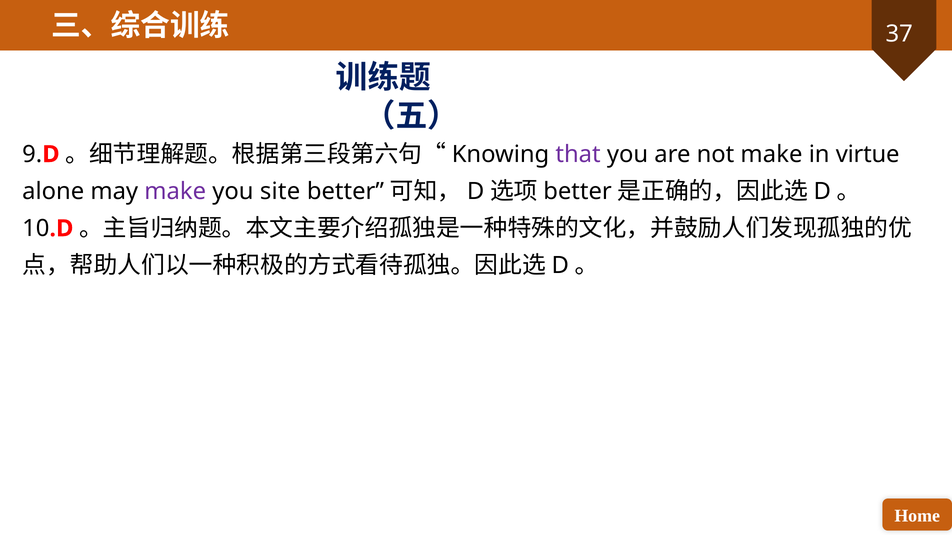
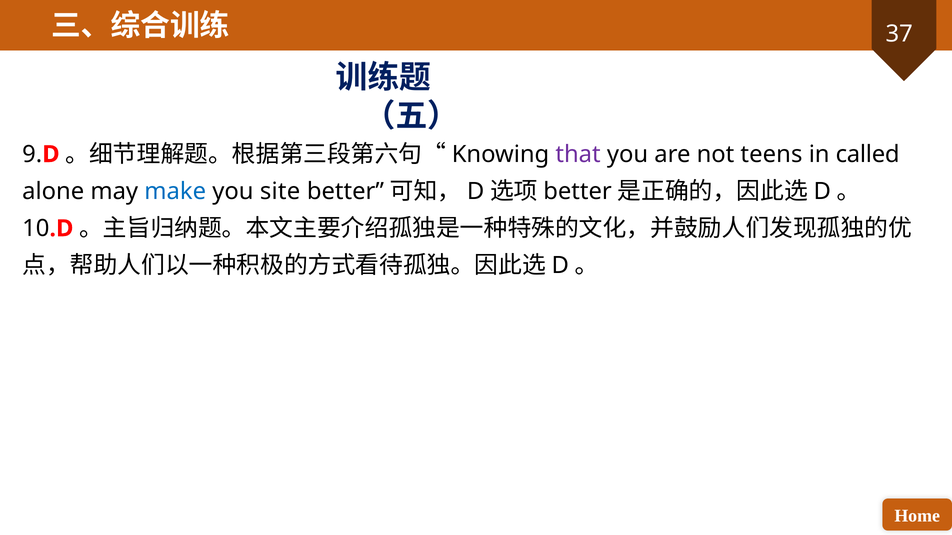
not make: make -> teens
virtue: virtue -> called
make at (175, 192) colour: purple -> blue
